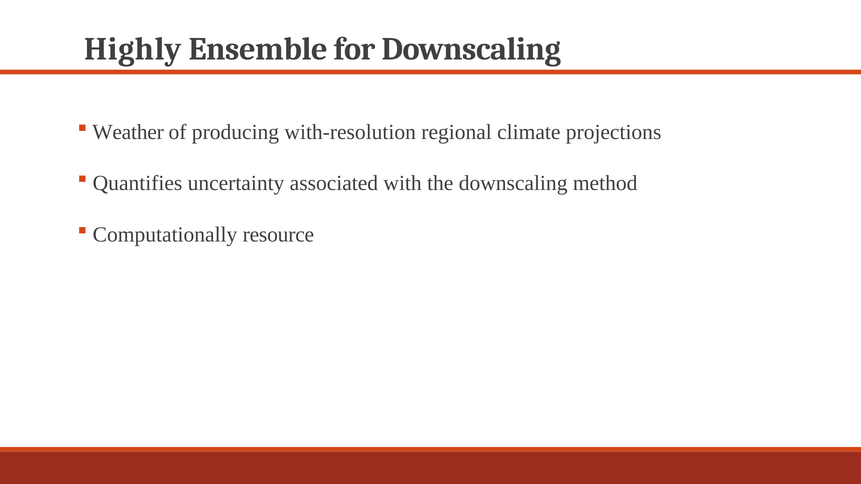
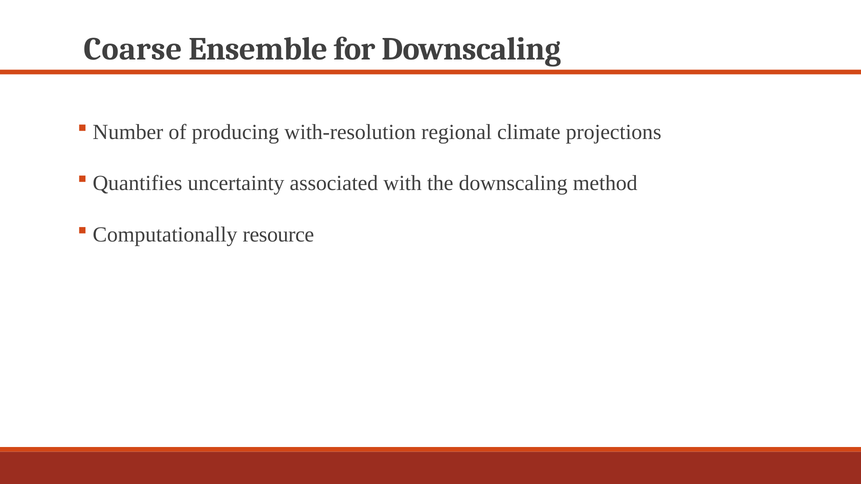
Highly: Highly -> Coarse
Weather: Weather -> Number
